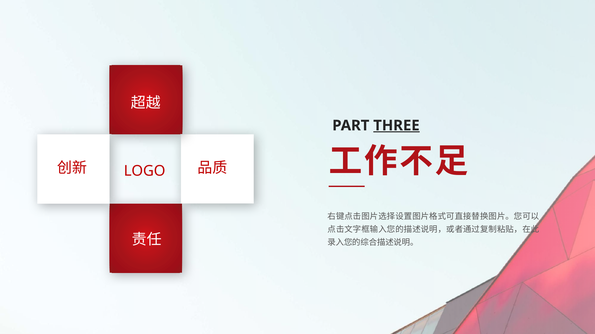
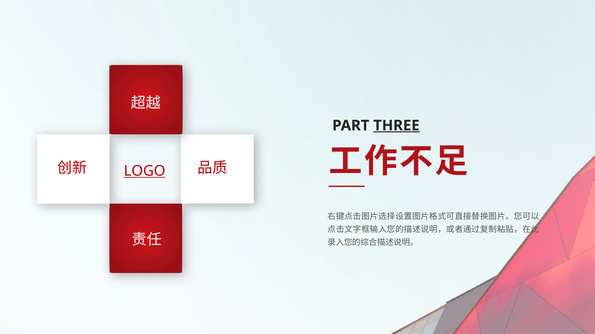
LOGO underline: none -> present
